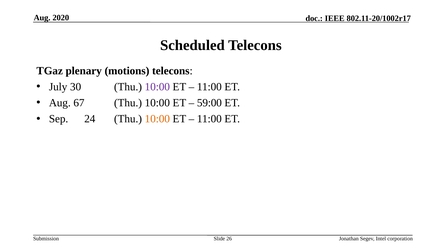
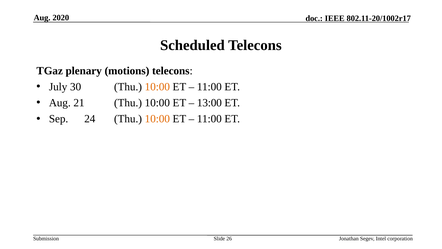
10:00 at (157, 87) colour: purple -> orange
67: 67 -> 21
59:00: 59:00 -> 13:00
